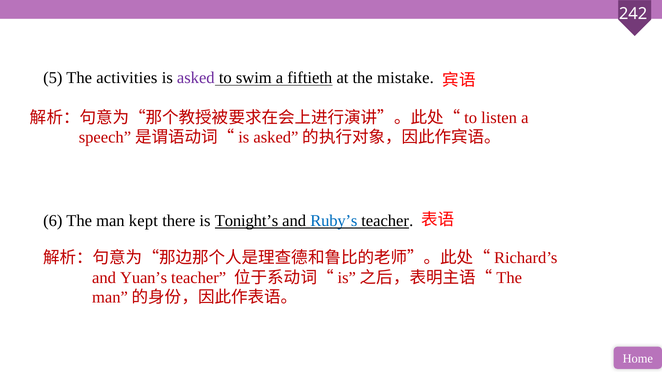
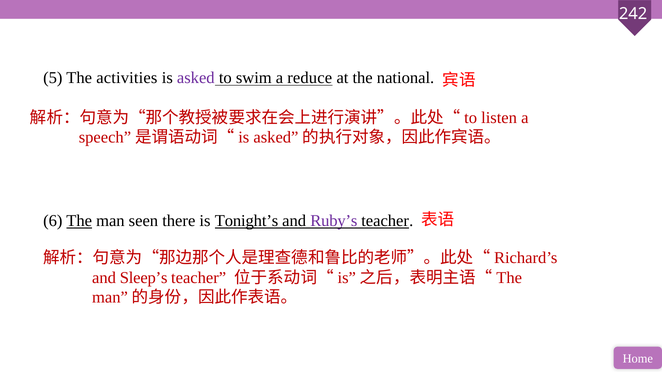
fiftieth: fiftieth -> reduce
mistake: mistake -> national
The at (79, 221) underline: none -> present
kept: kept -> seen
Ruby’s colour: blue -> purple
Yuan’s: Yuan’s -> Sleep’s
